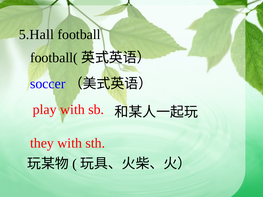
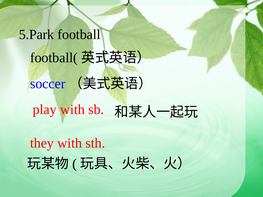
5.Hall: 5.Hall -> 5.Park
